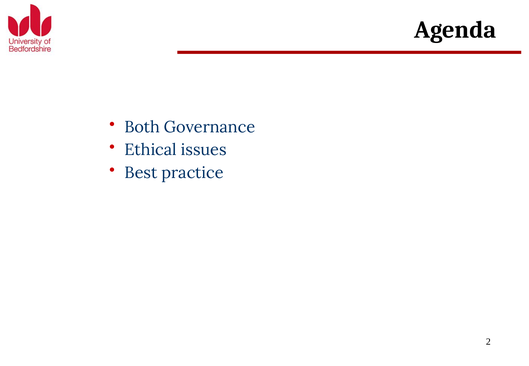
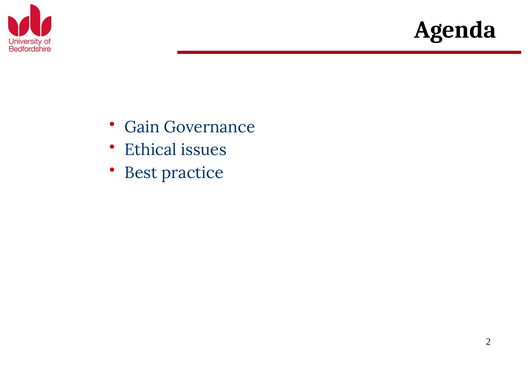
Both: Both -> Gain
